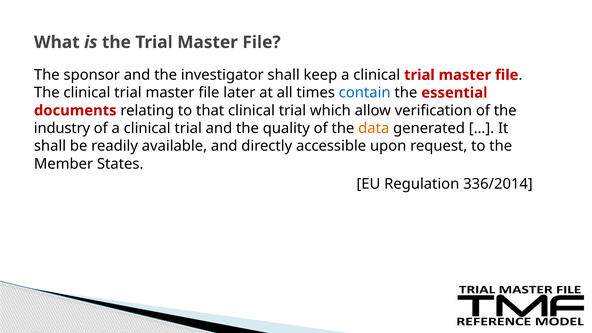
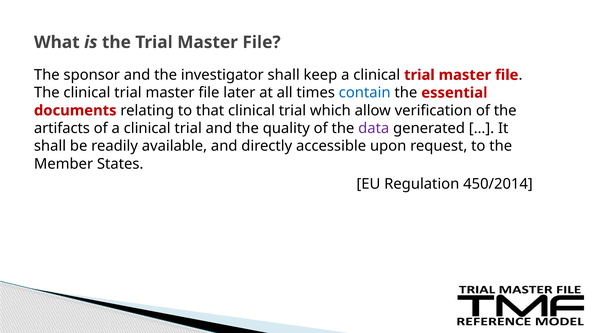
industry: industry -> artifacts
data colour: orange -> purple
336/2014: 336/2014 -> 450/2014
